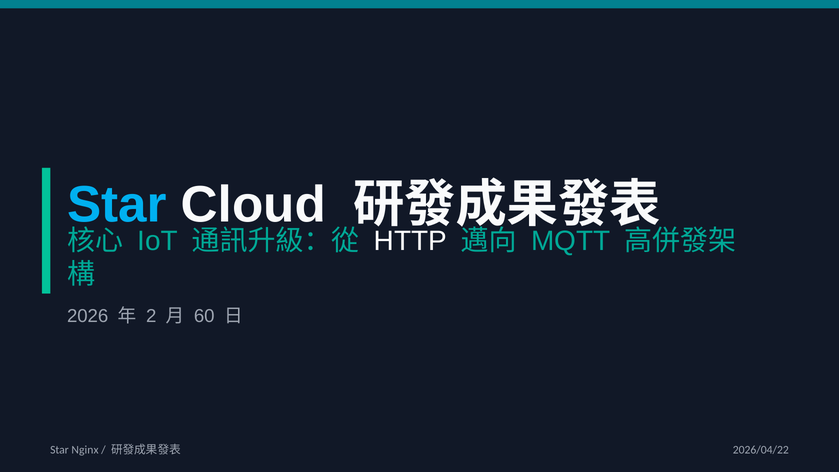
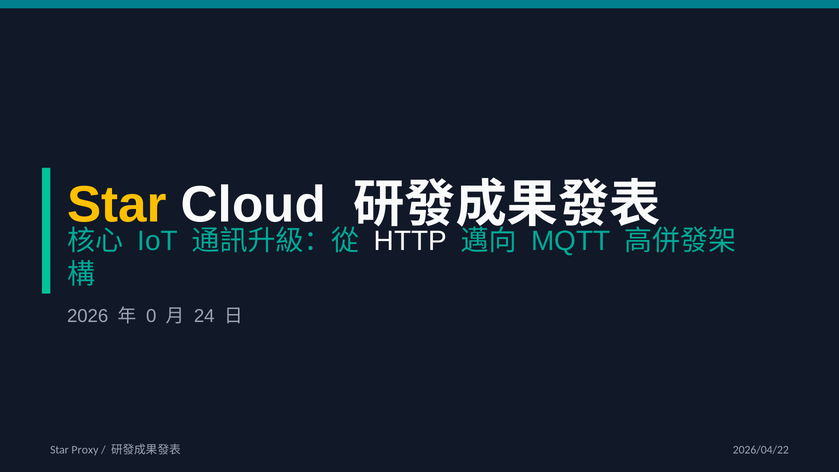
Star at (117, 205) colour: light blue -> yellow
2: 2 -> 0
60: 60 -> 24
Nginx: Nginx -> Proxy
